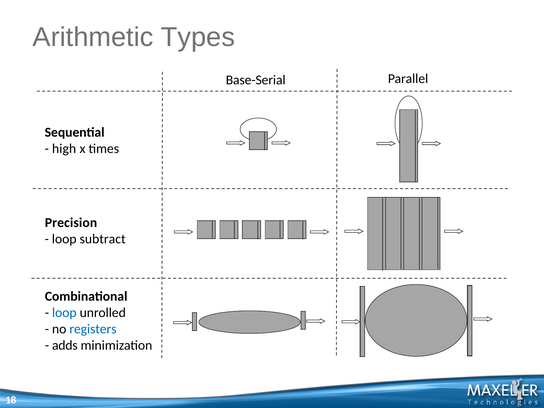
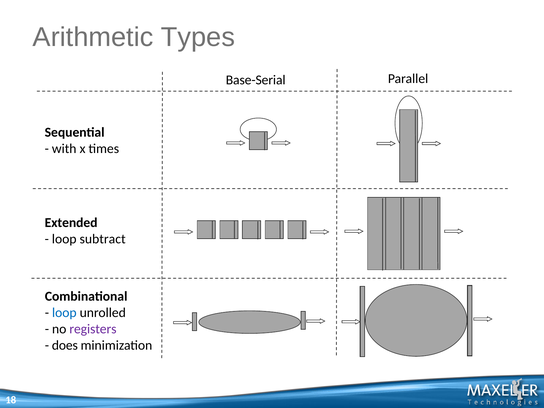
high: high -> with
Precision: Precision -> Extended
registers colour: blue -> purple
adds: adds -> does
